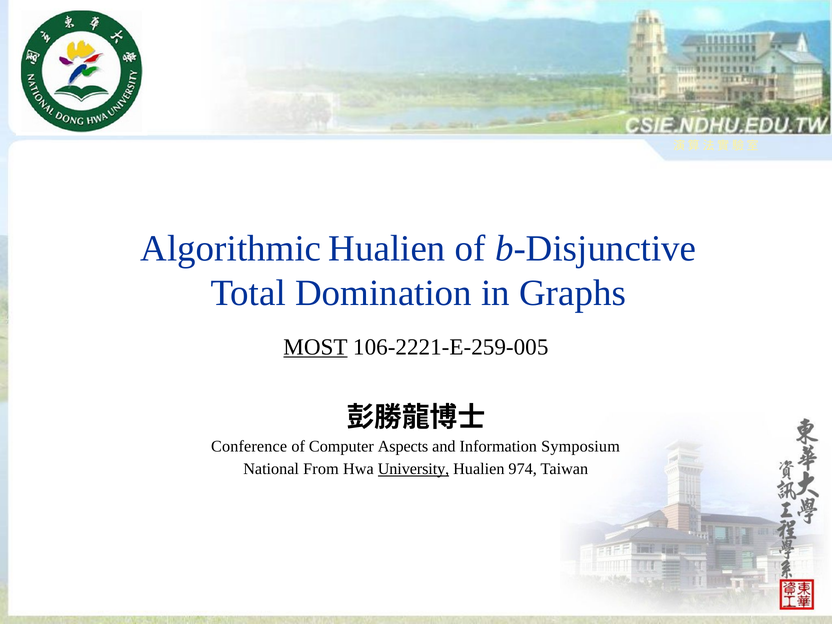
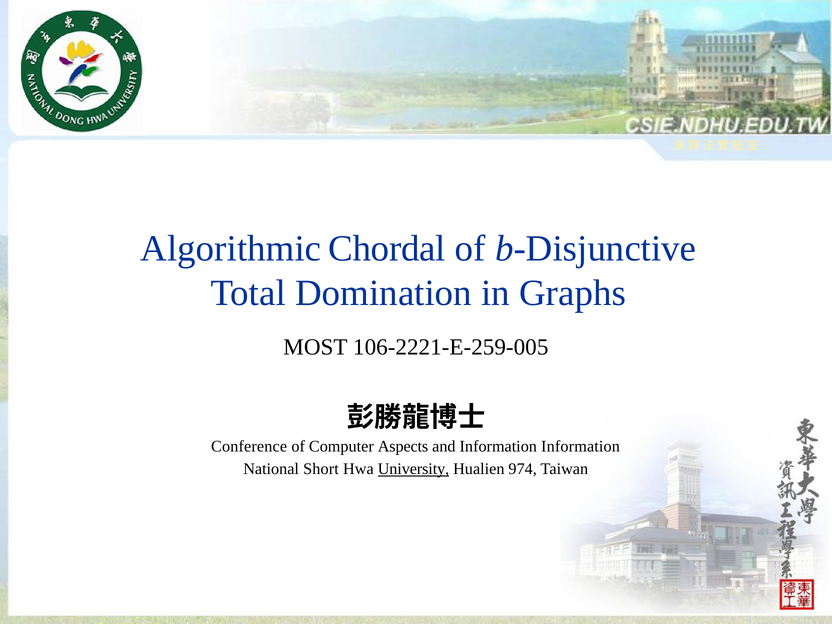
Algorithmic Hualien: Hualien -> Chordal
MOST underline: present -> none
Information Symposium: Symposium -> Information
From: From -> Short
